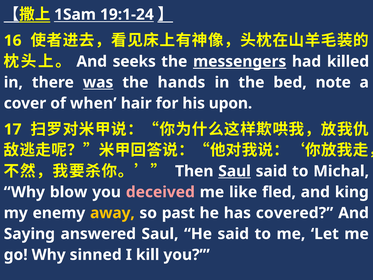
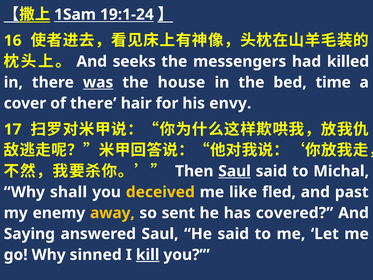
messengers underline: present -> none
hands: hands -> house
note: note -> time
of when: when -> there
upon: upon -> envy
blow: blow -> shall
deceived colour: pink -> yellow
king: king -> past
past: past -> sent
kill underline: none -> present
